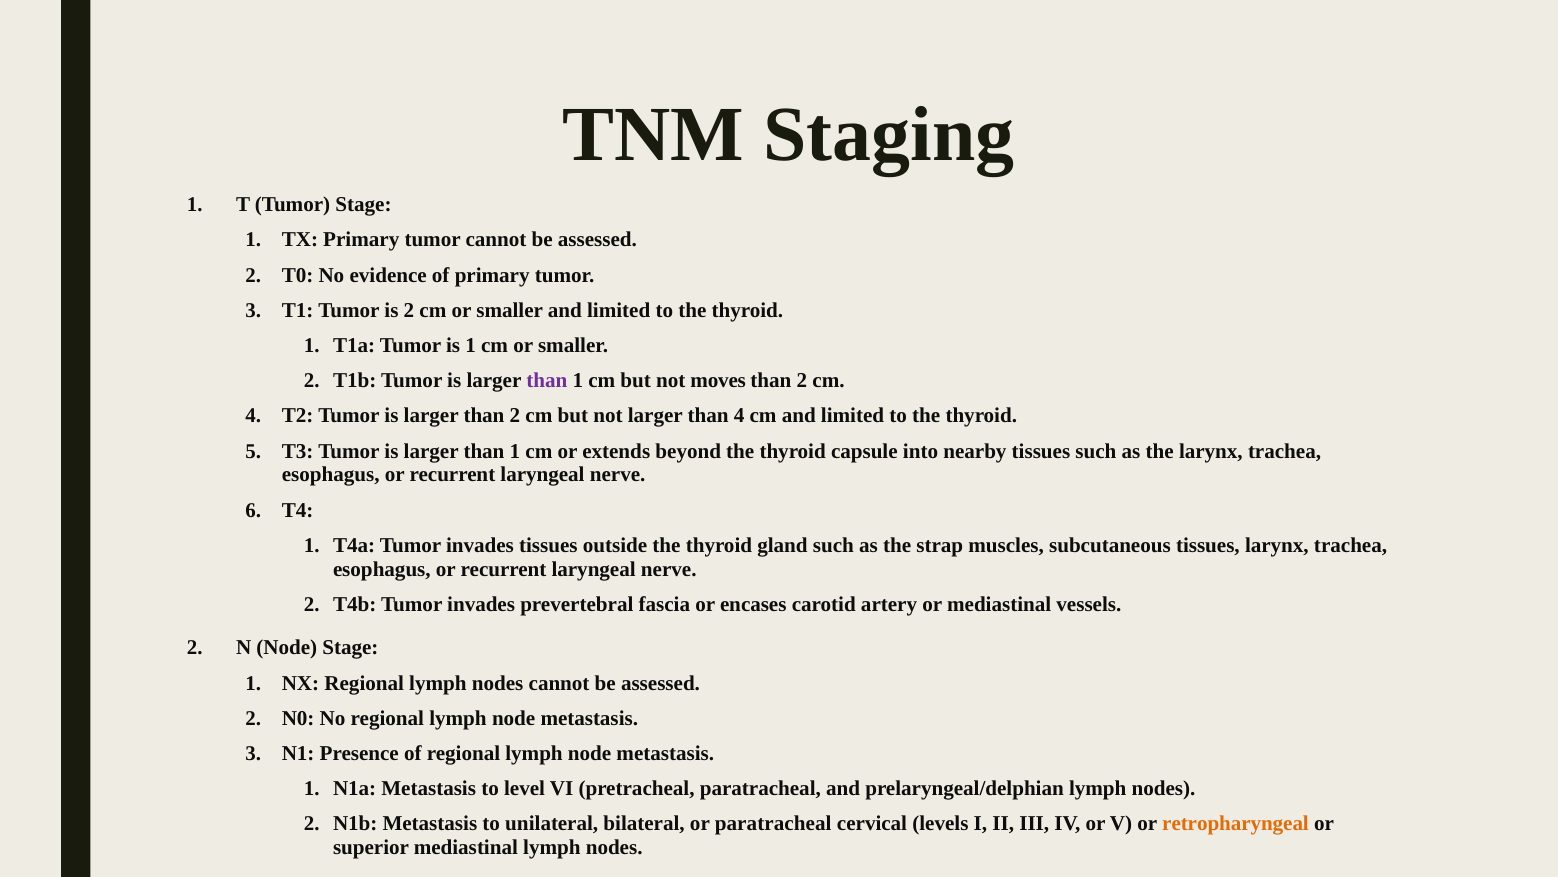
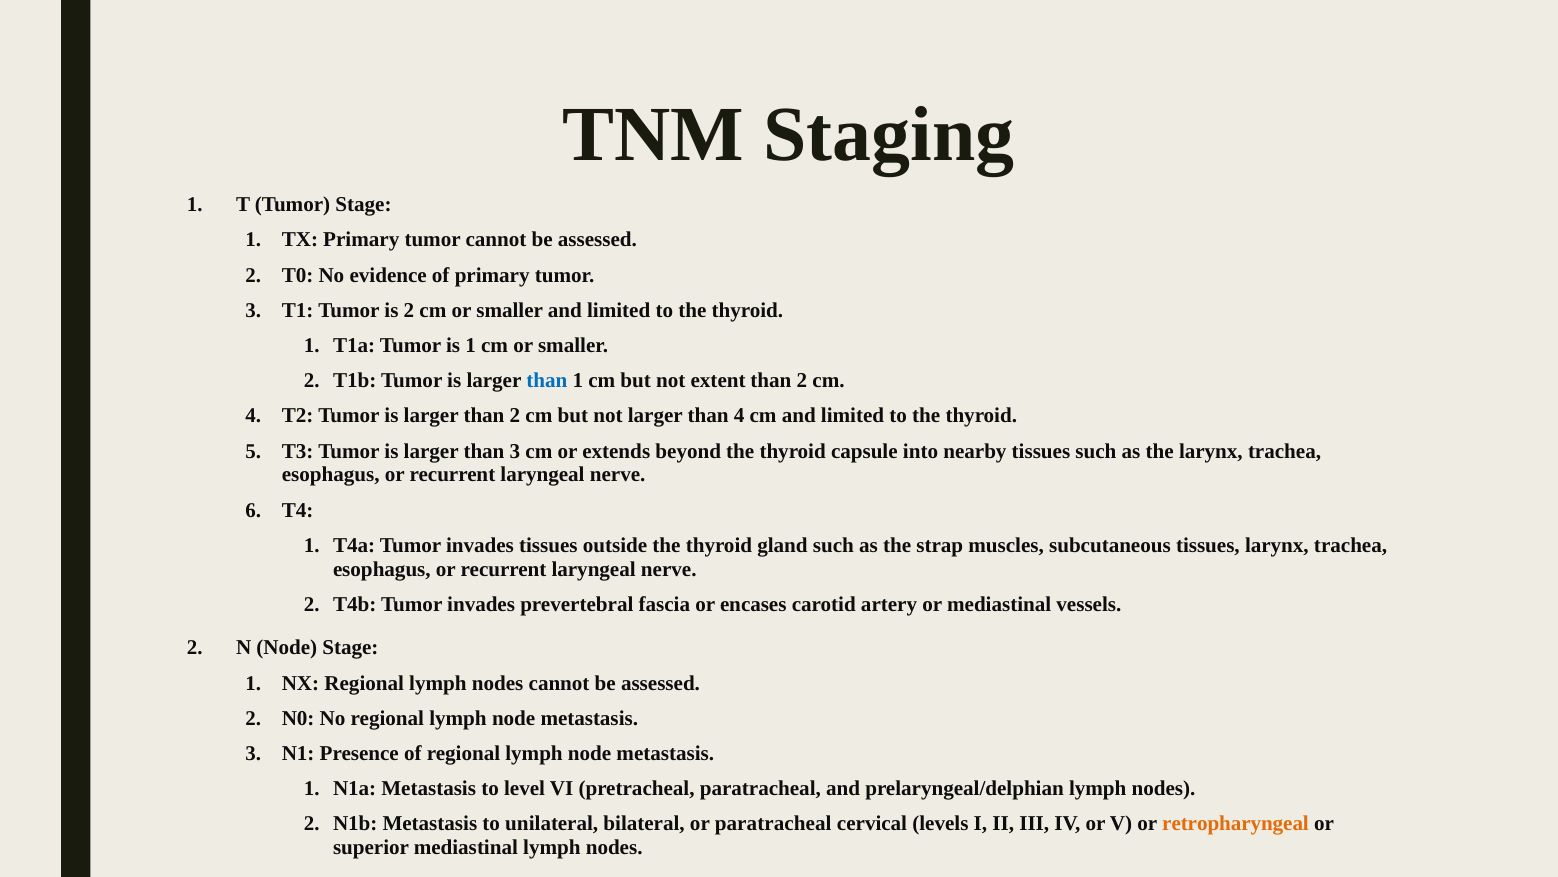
than at (547, 380) colour: purple -> blue
moves: moves -> extent
1 at (515, 451): 1 -> 3
